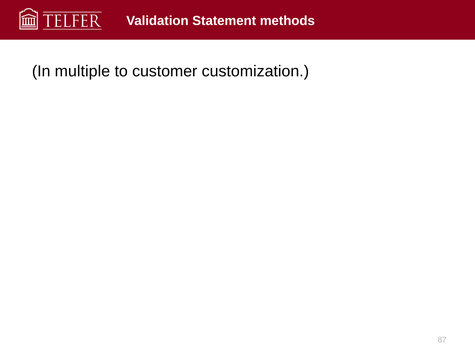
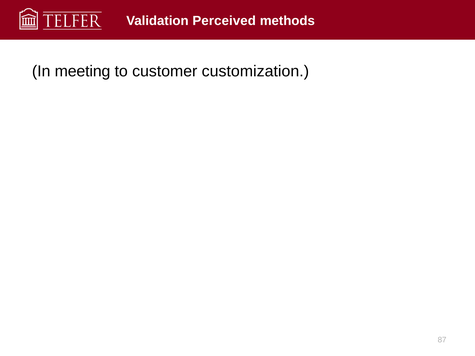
Statement: Statement -> Perceived
multiple: multiple -> meeting
